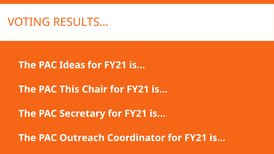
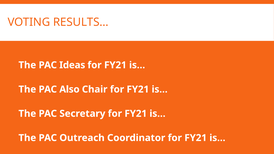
This: This -> Also
